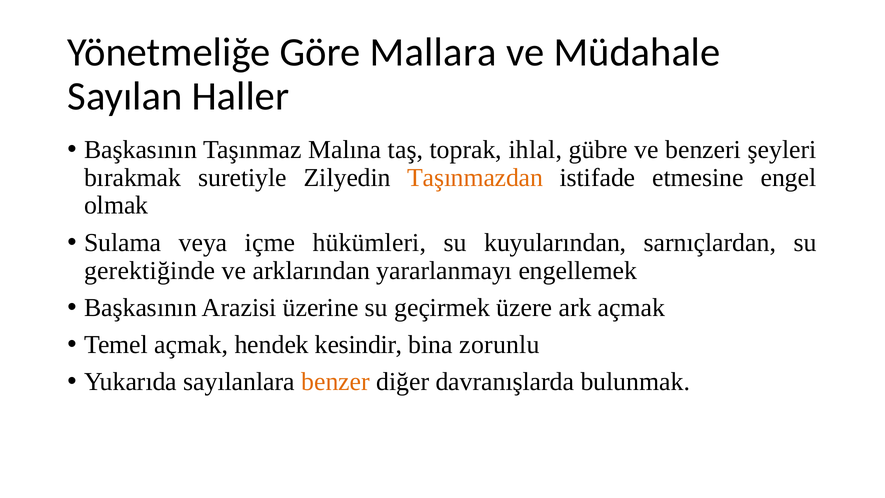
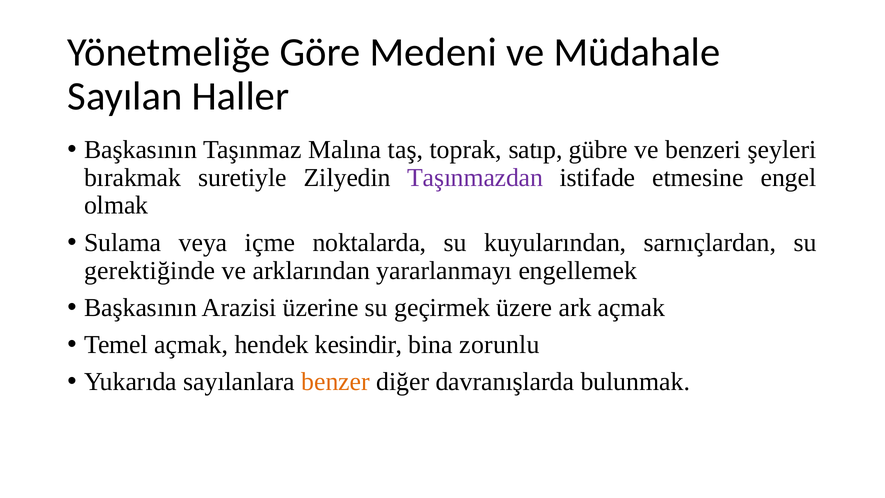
Mallara: Mallara -> Medeni
ihlal: ihlal -> satıp
Taşınmazdan colour: orange -> purple
hükümleri: hükümleri -> noktalarda
